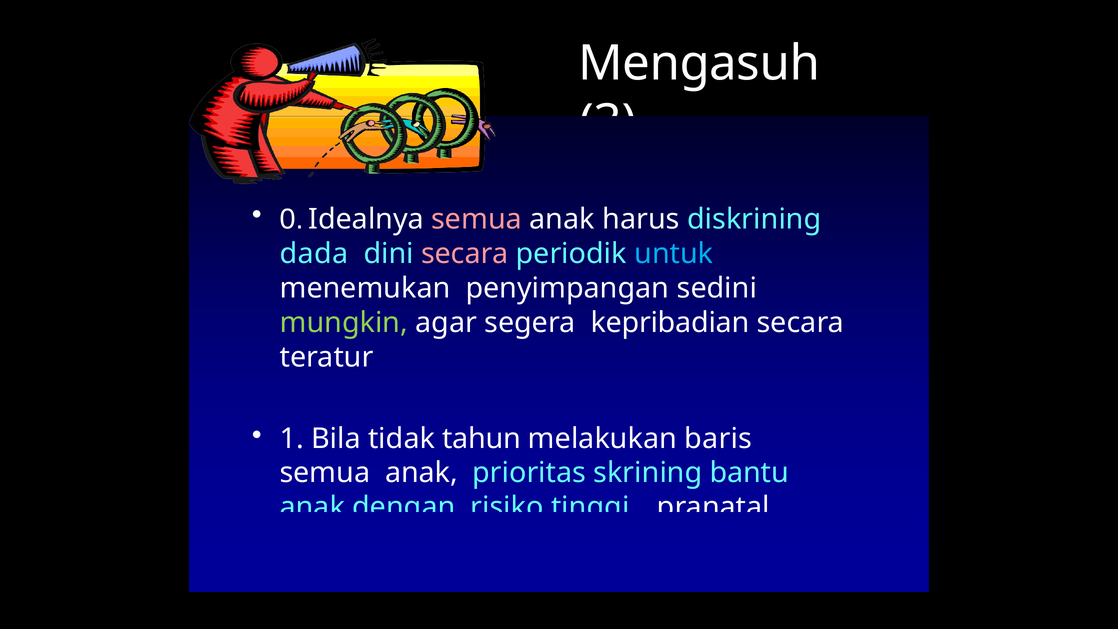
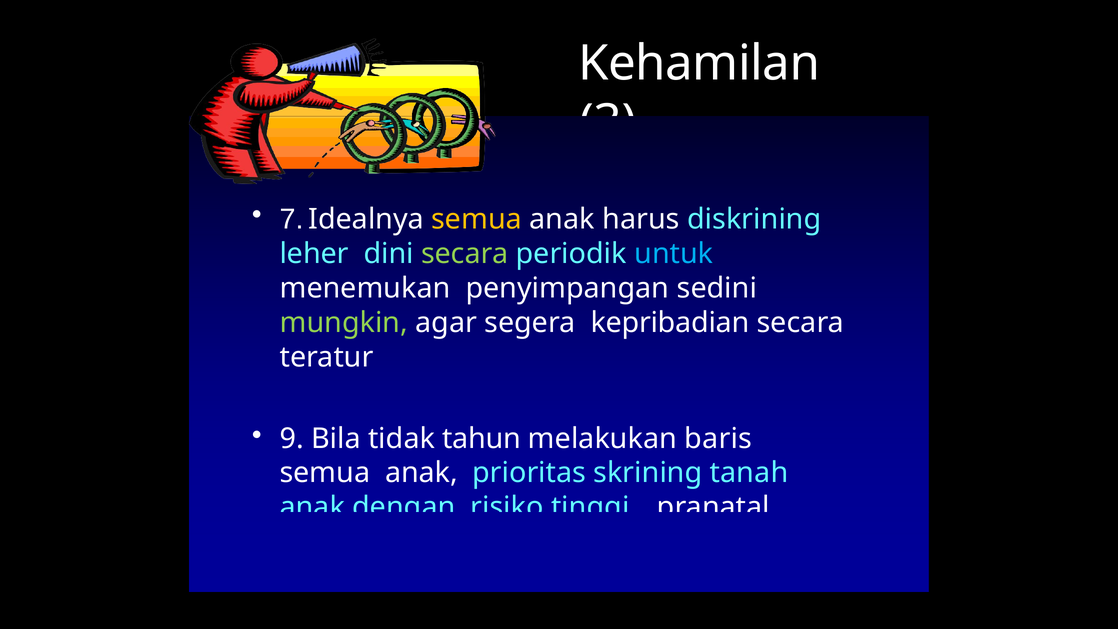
Mengasuh: Mengasuh -> Kehamilan
0: 0 -> 7
semua at (477, 219) colour: pink -> yellow
dada: dada -> leher
secara at (465, 254) colour: pink -> light green
1: 1 -> 9
bantu: bantu -> tanah
